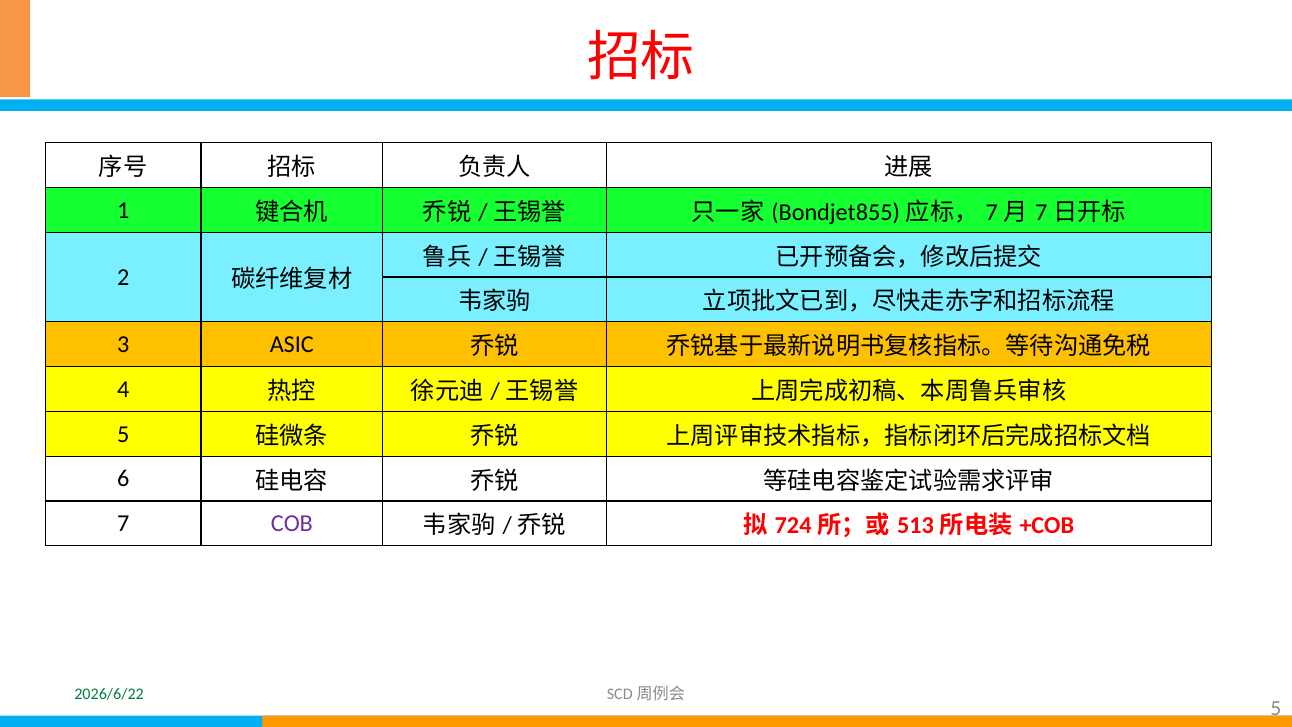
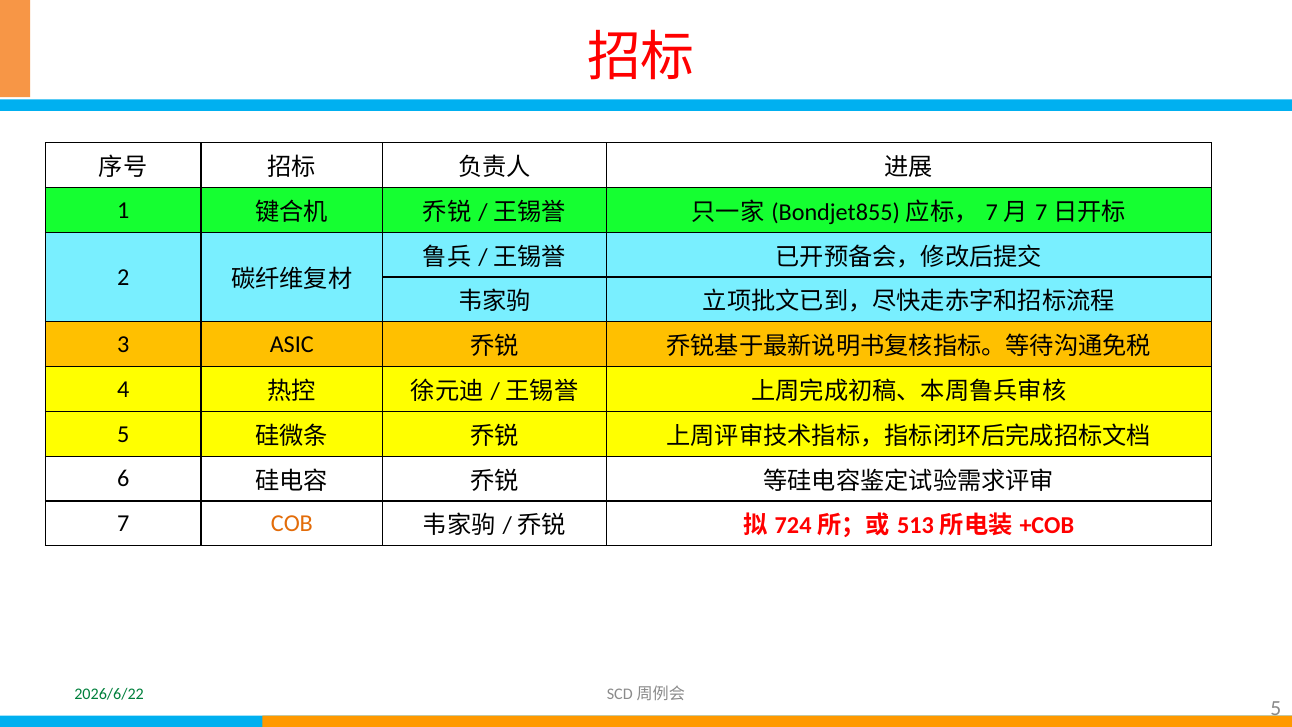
COB colour: purple -> orange
